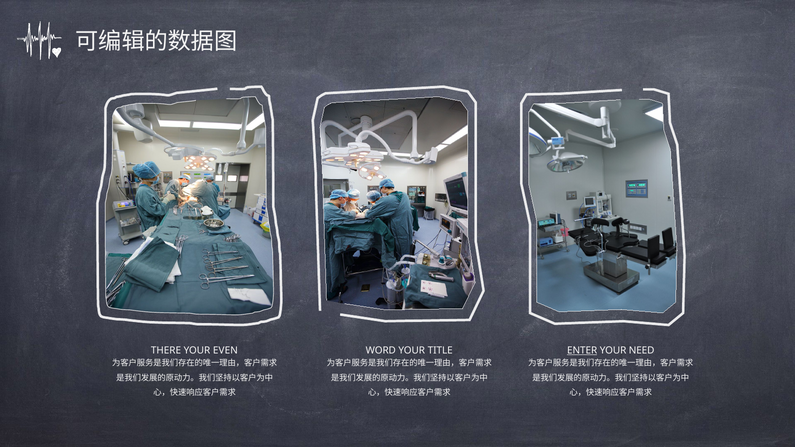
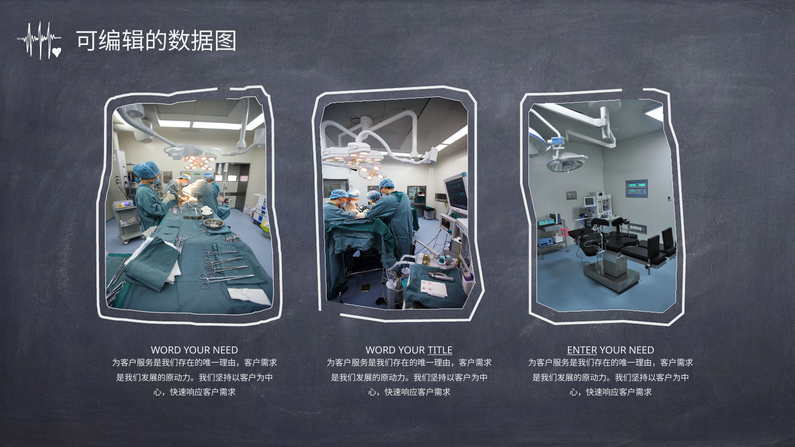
THERE at (166, 350): THERE -> WORD
EVEN at (225, 350): EVEN -> NEED
TITLE underline: none -> present
